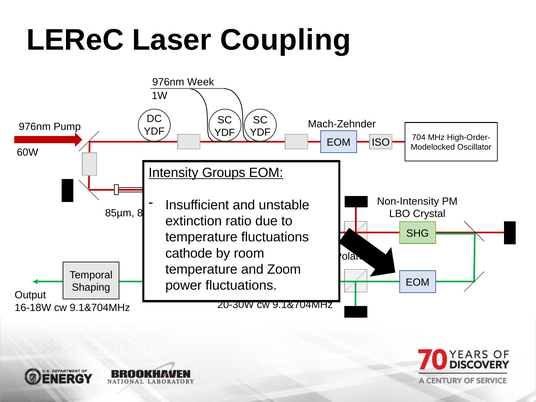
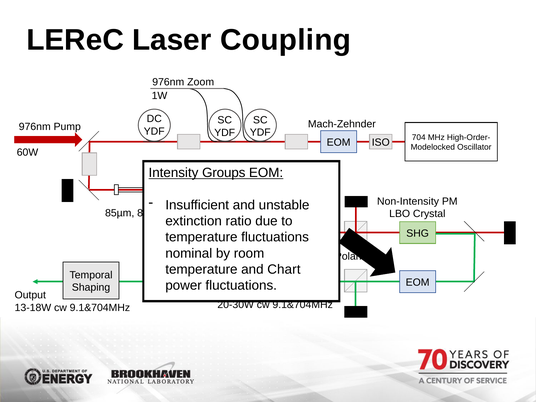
Week: Week -> Zoom
cathode: cathode -> nominal
Zoom: Zoom -> Chart
16-18W: 16-18W -> 13-18W
